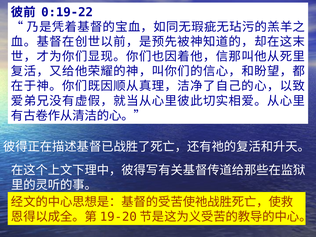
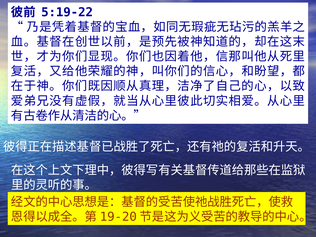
0:19-22: 0:19-22 -> 5:19-22
